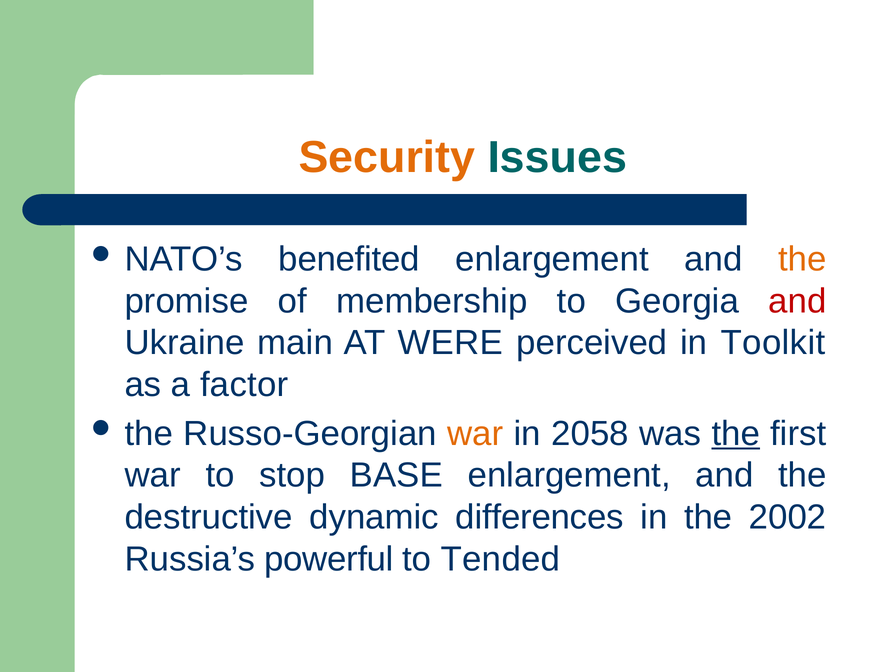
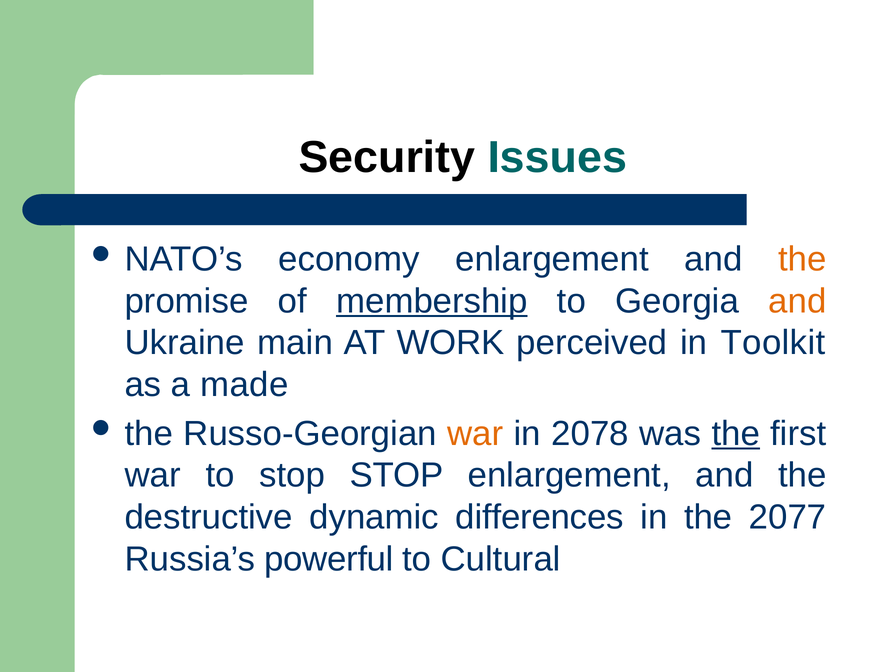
Security colour: orange -> black
benefited: benefited -> economy
membership underline: none -> present
and at (797, 301) colour: red -> orange
WERE: WERE -> WORK
factor: factor -> made
2058: 2058 -> 2078
stop BASE: BASE -> STOP
2002: 2002 -> 2077
Tended: Tended -> Cultural
